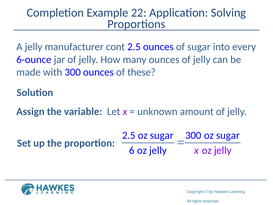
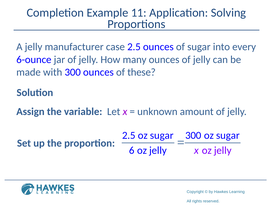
22: 22 -> 11
cont: cont -> case
